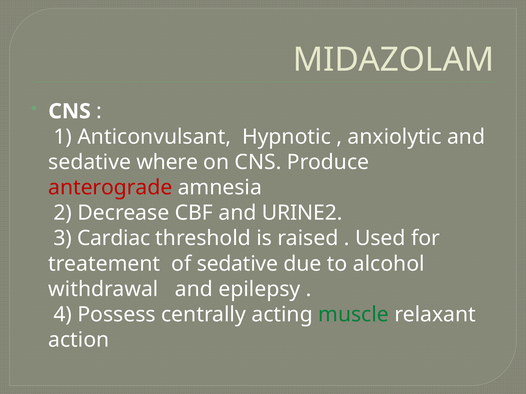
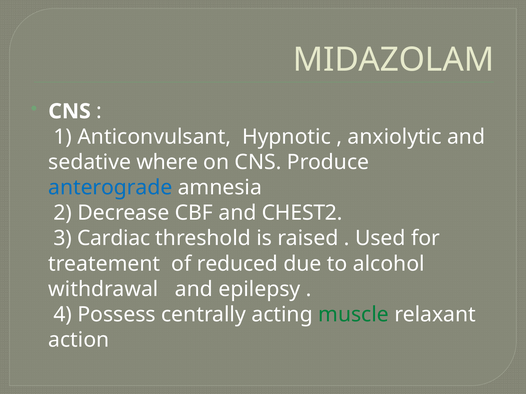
anterograde colour: red -> blue
URINE2: URINE2 -> CHEST2
of sedative: sedative -> reduced
